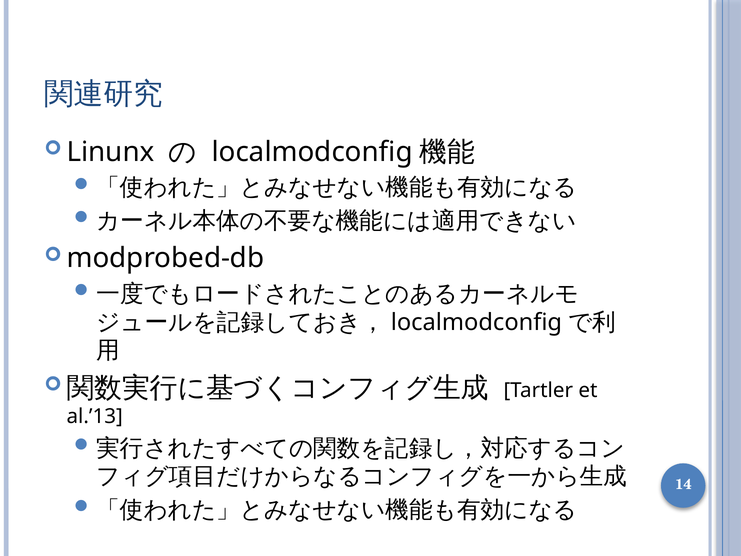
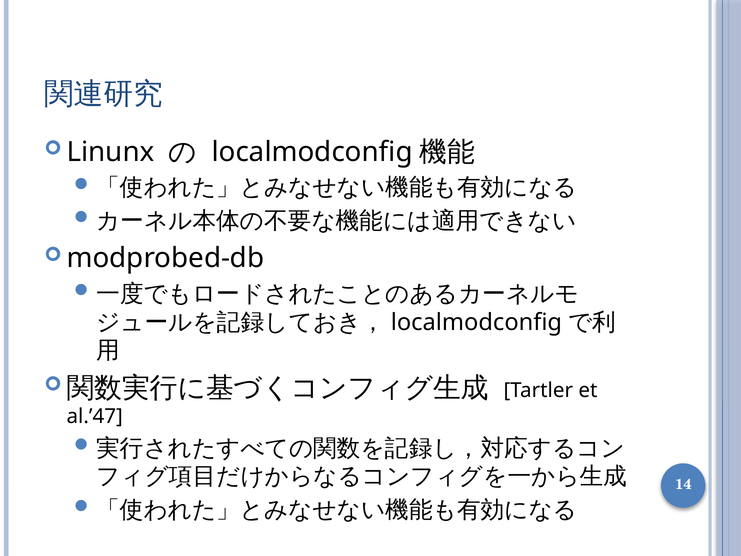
al.’13: al.’13 -> al.’47
